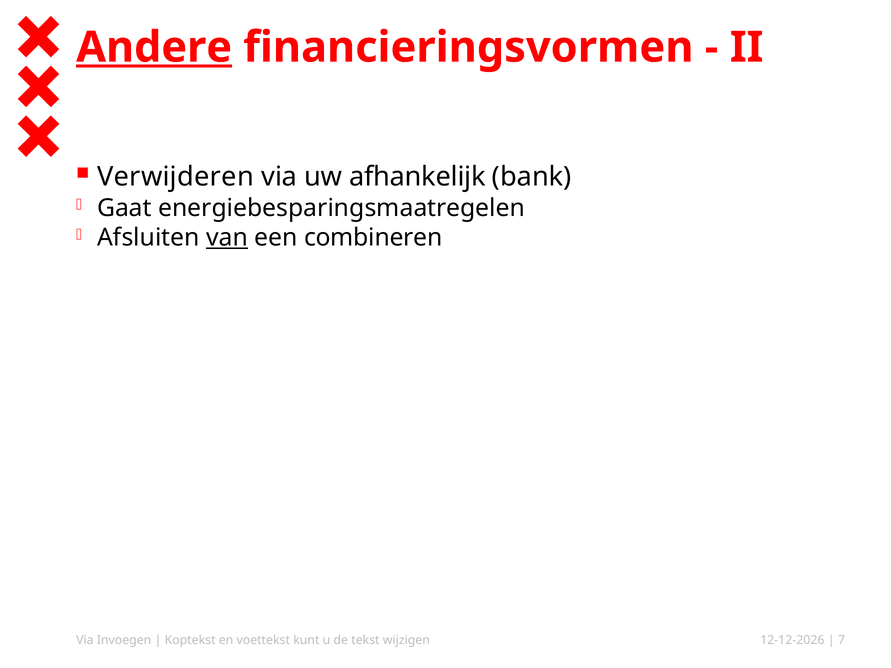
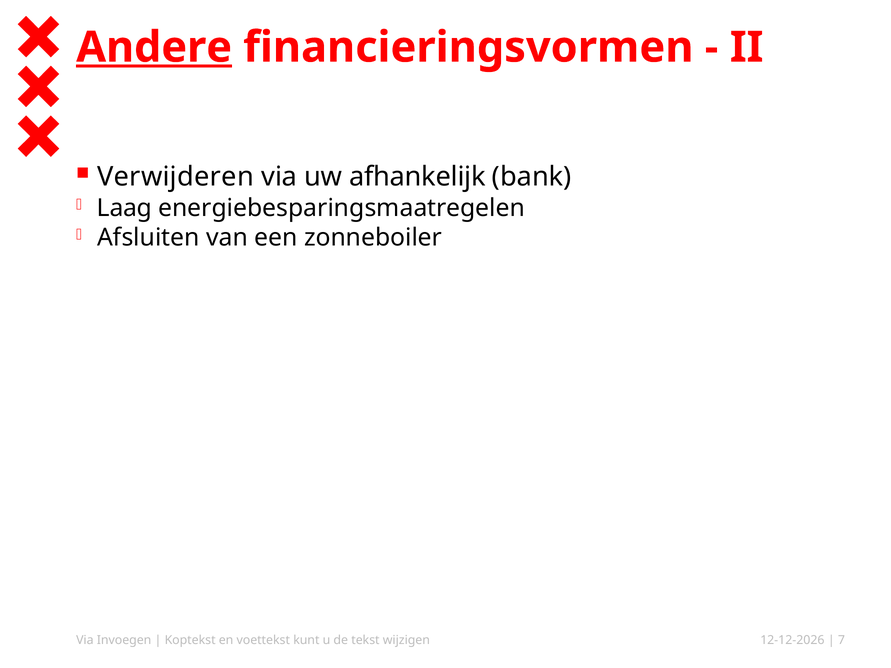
Gaat: Gaat -> Laag
van underline: present -> none
combineren: combineren -> zonneboiler
